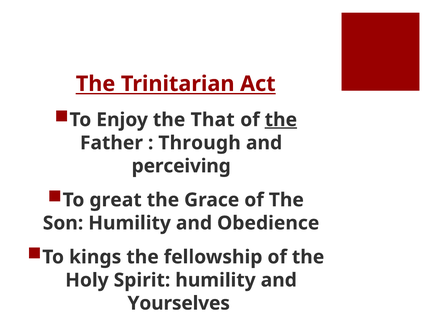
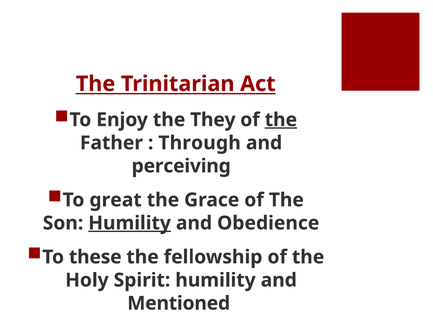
That: That -> They
Humility at (130, 223) underline: none -> present
kings: kings -> these
Yourselves: Yourselves -> Mentioned
